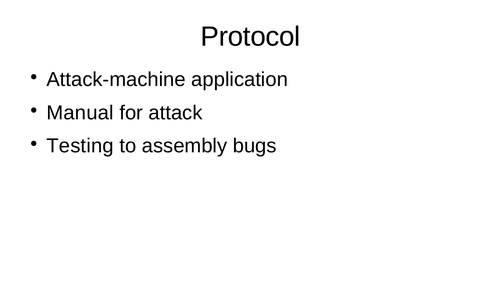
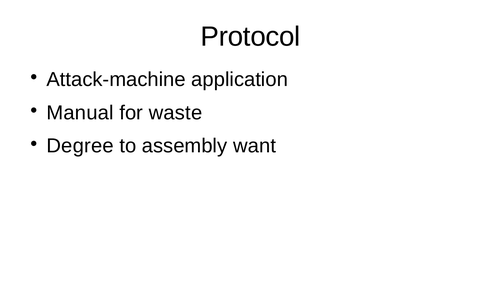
attack: attack -> waste
Testing: Testing -> Degree
bugs: bugs -> want
